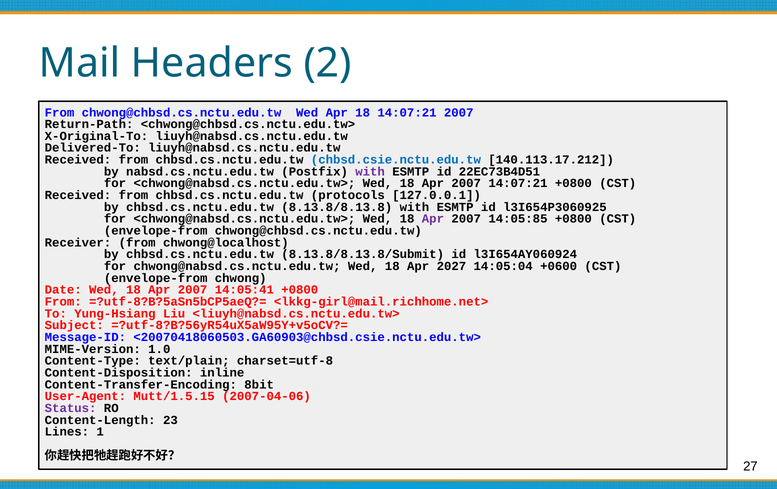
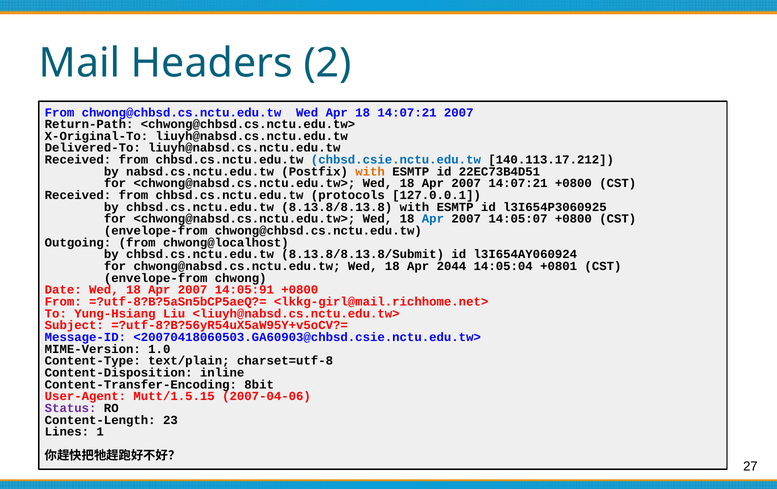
with at (370, 172) colour: purple -> orange
Apr at (433, 219) colour: purple -> blue
14:05:85: 14:05:85 -> 14:05:07
Receiver: Receiver -> Outgoing
2027: 2027 -> 2044
+0600: +0600 -> +0801
14:05:41: 14:05:41 -> 14:05:91
